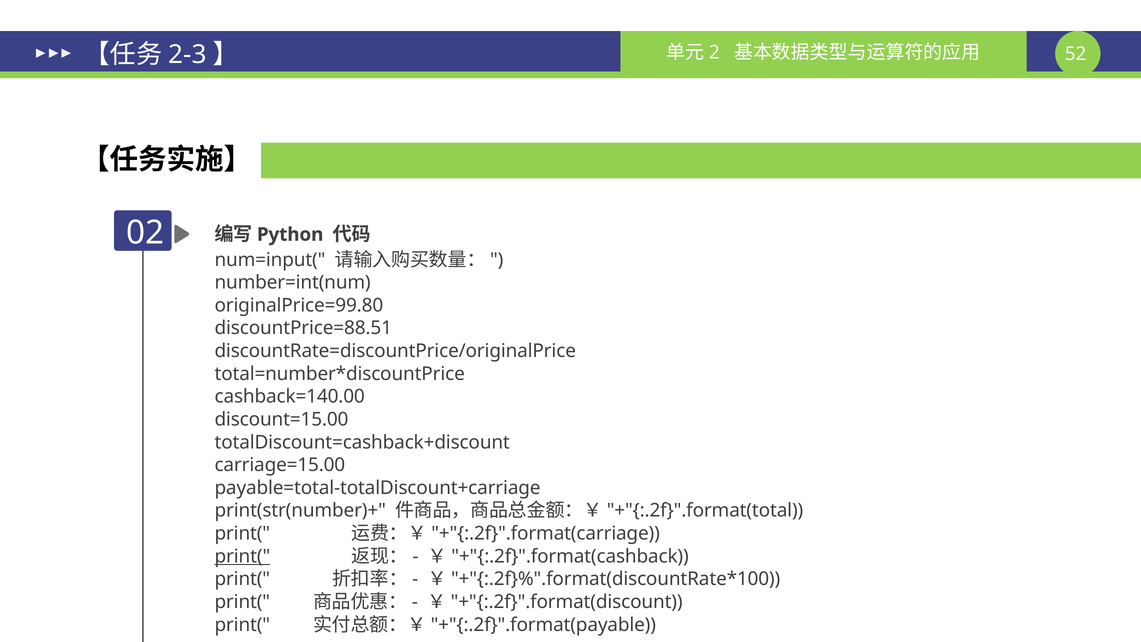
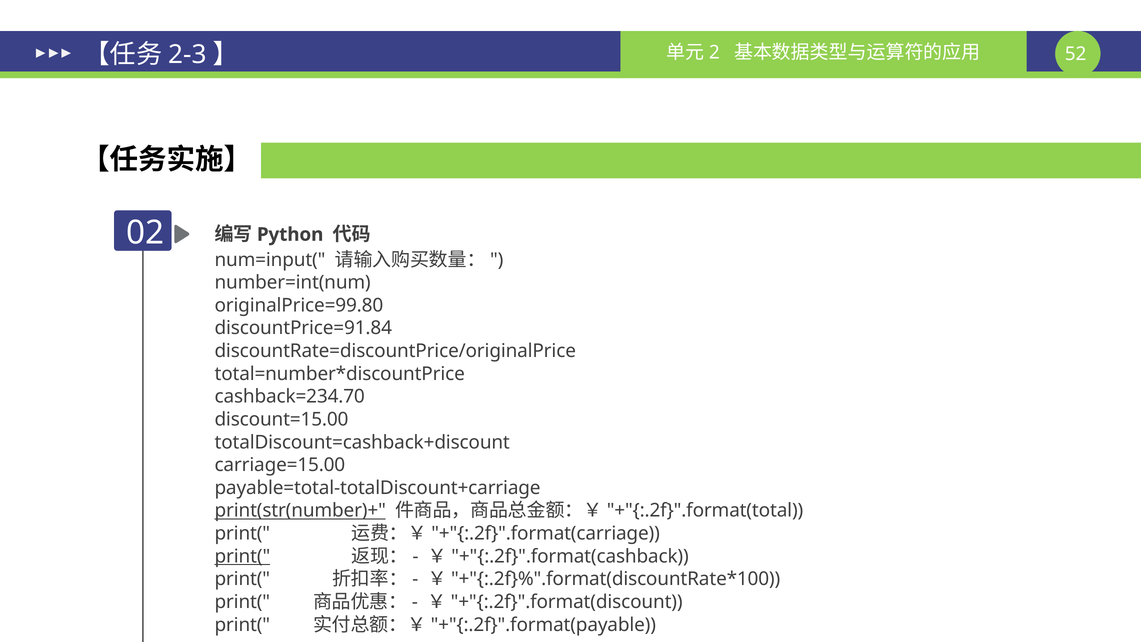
discountPrice=88.51: discountPrice=88.51 -> discountPrice=91.84
cashback=140.00: cashback=140.00 -> cashback=234.70
print(str(number)+ underline: none -> present
